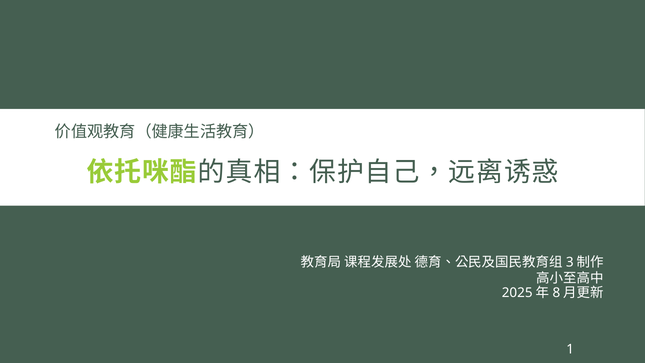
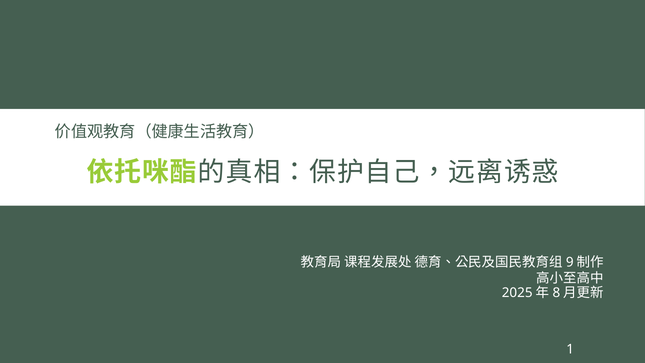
3: 3 -> 9
